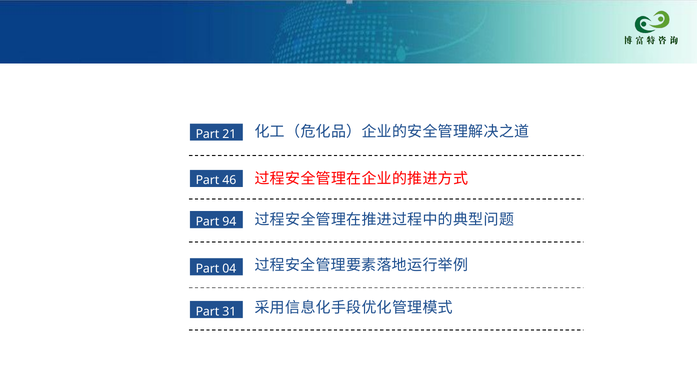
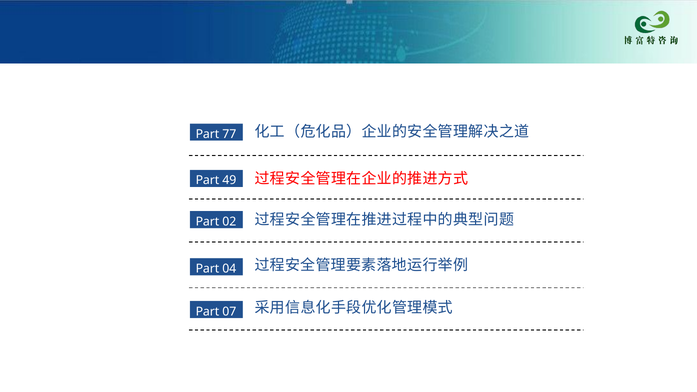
21: 21 -> 77
46: 46 -> 49
94: 94 -> 02
31: 31 -> 07
